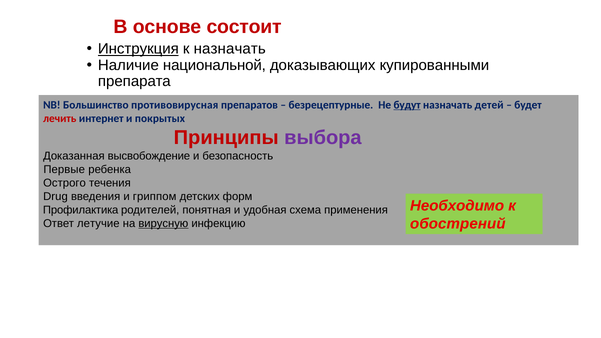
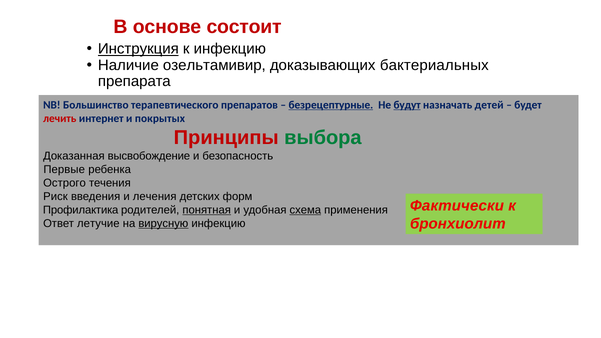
к назначать: назначать -> инфекцию
национальной: национальной -> озельтамивир
купированными: купированными -> бактериальных
противовирусная: противовирусная -> терапевтического
безрецептурные underline: none -> present
выбора colour: purple -> green
Drug: Drug -> Риск
гриппом: гриппом -> лечения
Необходимо: Необходимо -> Фактически
понятная underline: none -> present
схема underline: none -> present
обострений: обострений -> бронхиолит
